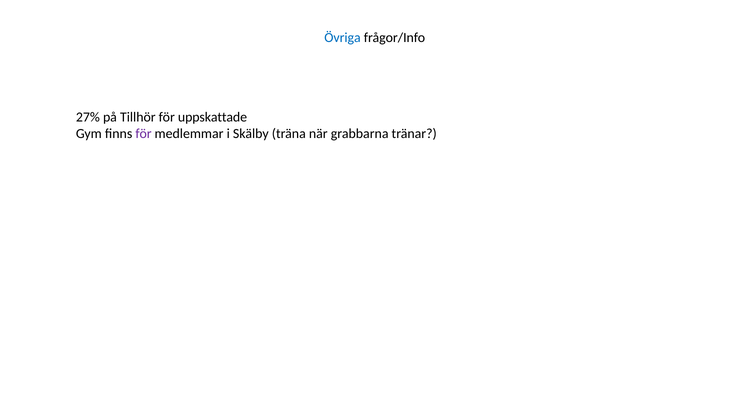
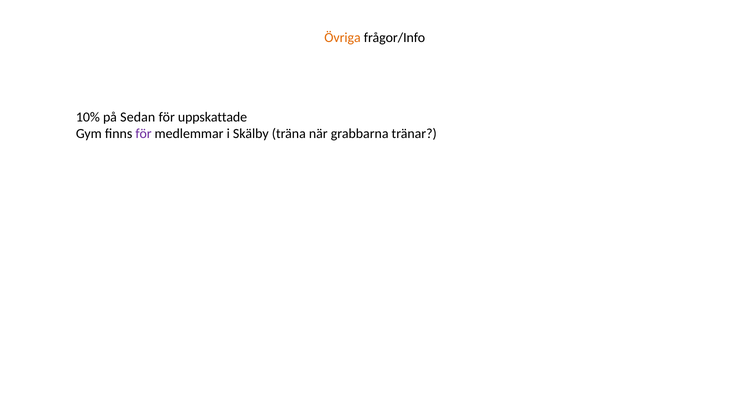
Övriga colour: blue -> orange
27%: 27% -> 10%
Tillhör: Tillhör -> Sedan
